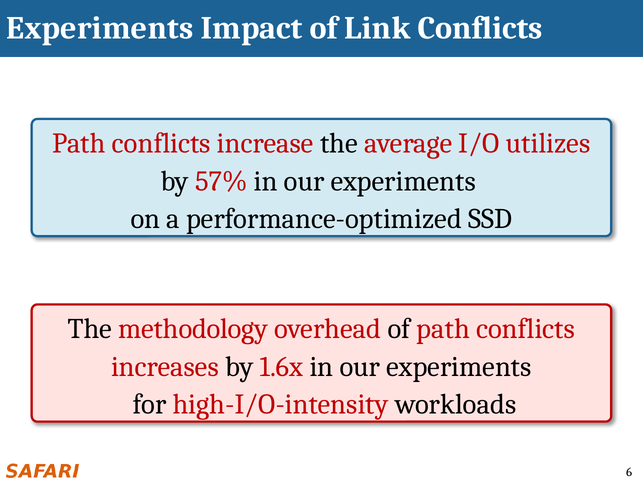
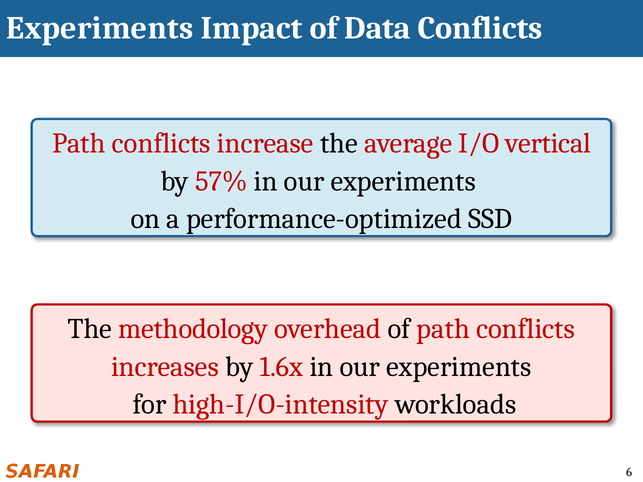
Link: Link -> Data
utilizes: utilizes -> vertical
